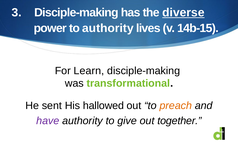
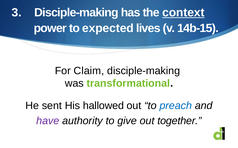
diverse: diverse -> context
to authority: authority -> expected
Learn: Learn -> Claim
preach colour: orange -> blue
